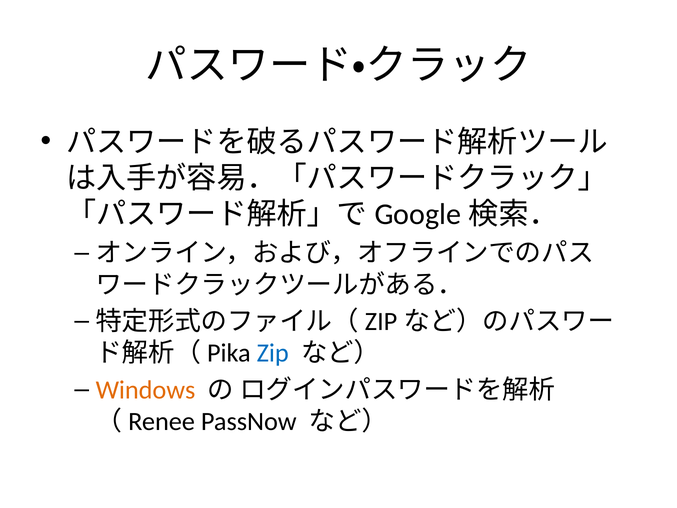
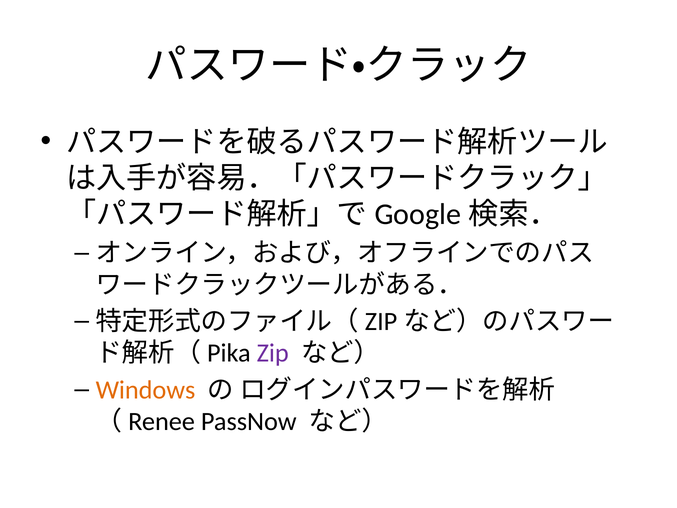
Zip colour: blue -> purple
